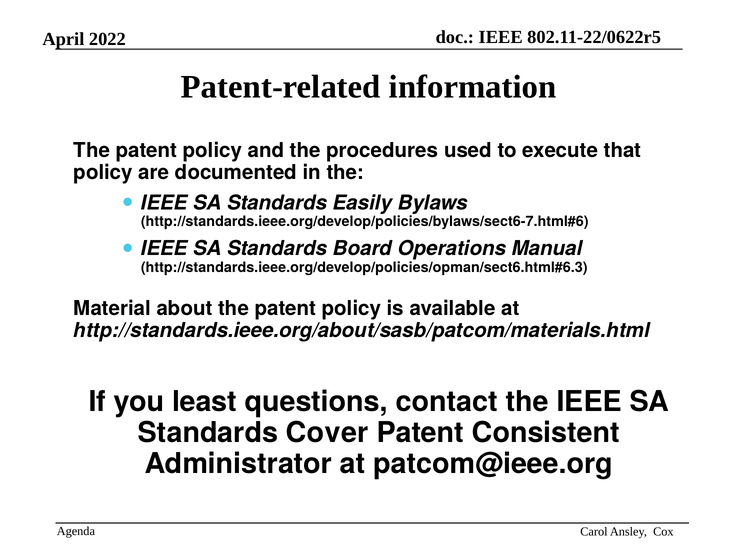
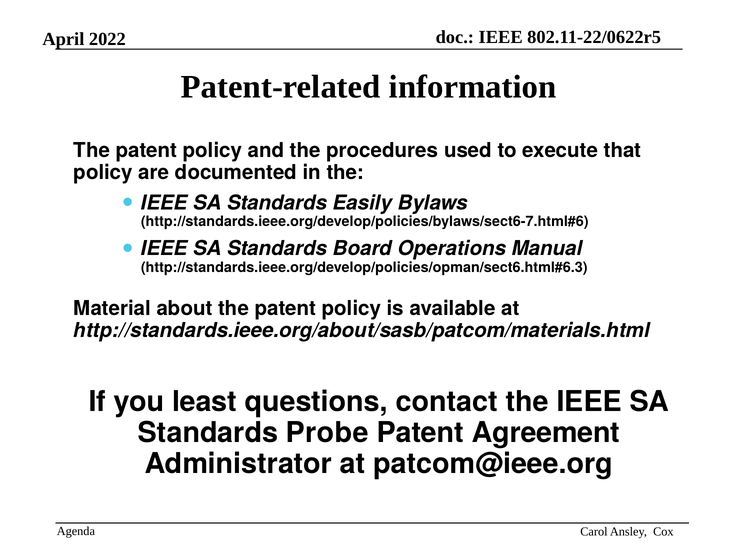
Cover: Cover -> Probe
Consistent: Consistent -> Agreement
